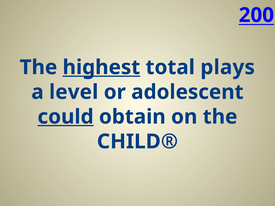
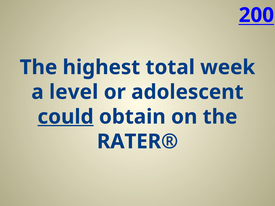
highest underline: present -> none
plays: plays -> week
CHILD®: CHILD® -> RATER®
